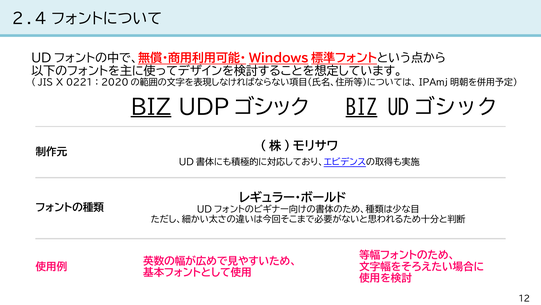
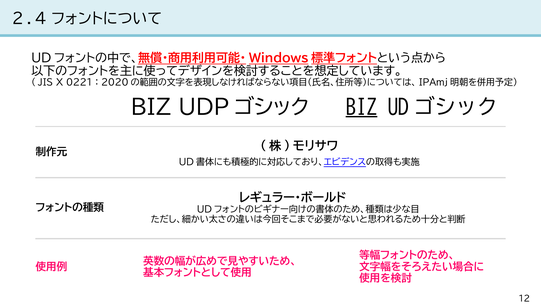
BIZ at (151, 107) underline: present -> none
